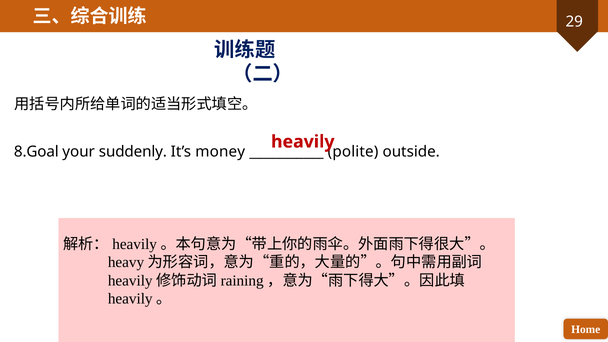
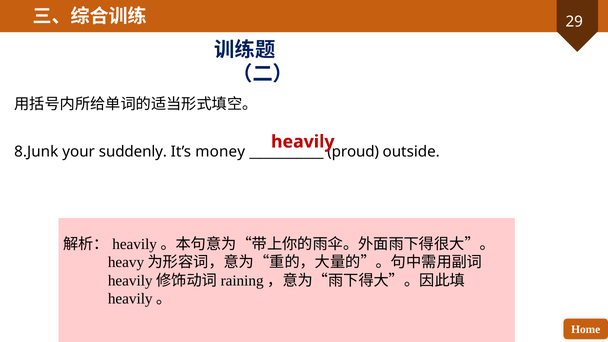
8.Goal: 8.Goal -> 8.Junk
polite: polite -> proud
